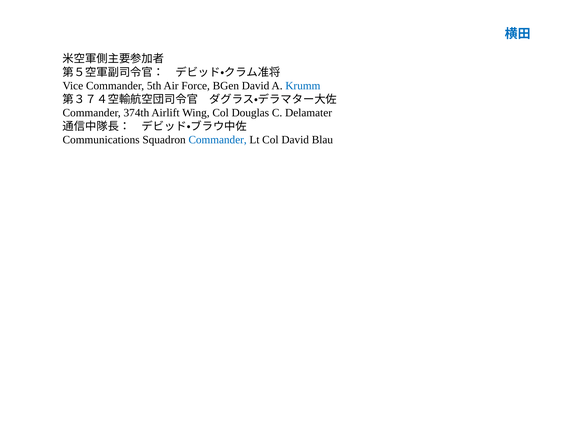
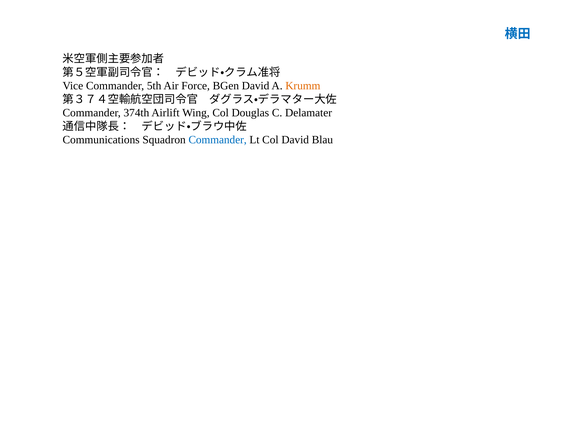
Krumm colour: blue -> orange
